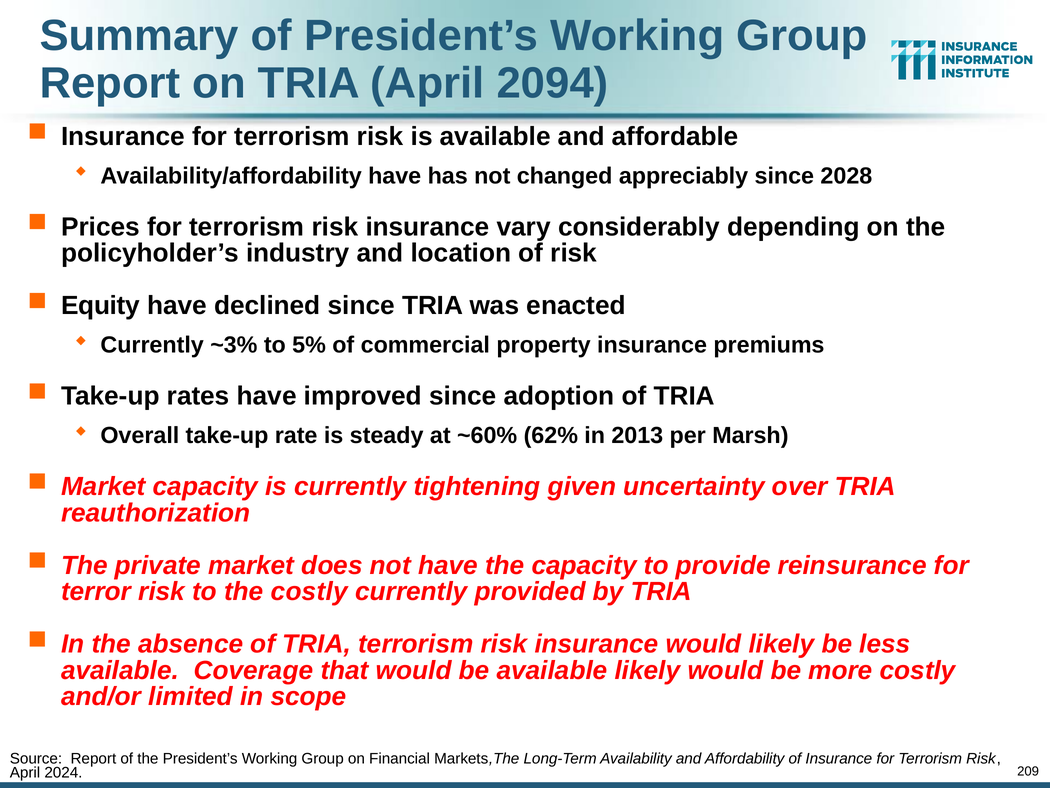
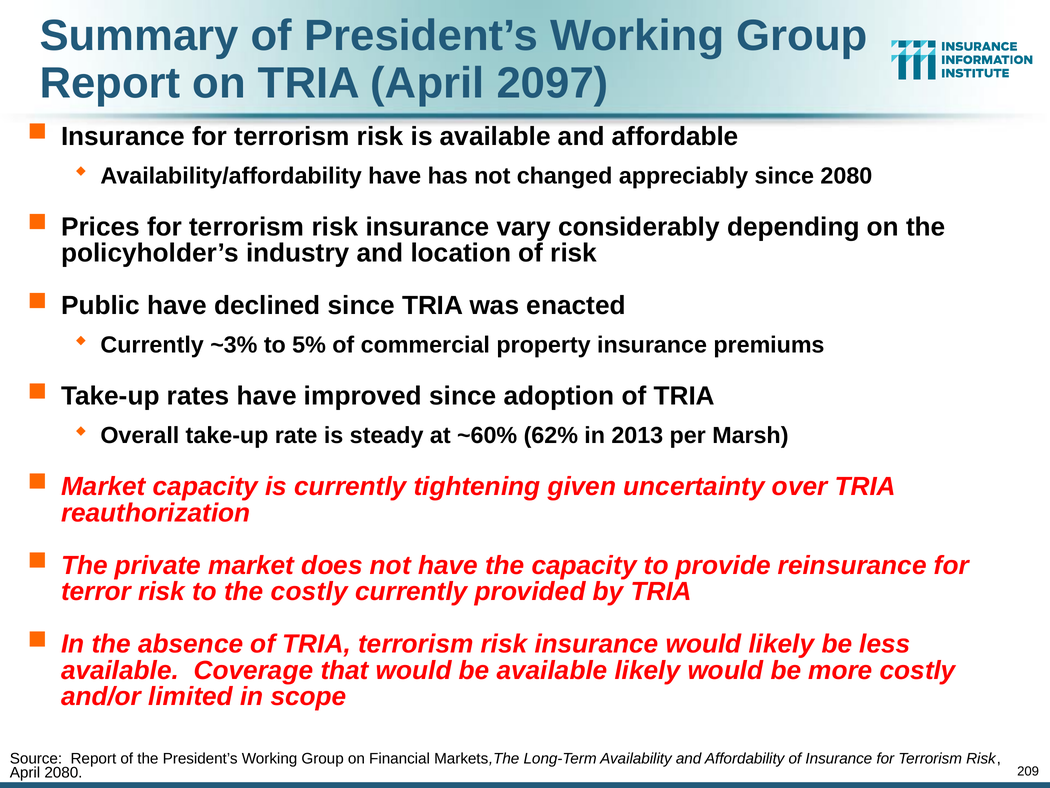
2094: 2094 -> 2097
since 2028: 2028 -> 2080
Equity: Equity -> Public
April 2024: 2024 -> 2080
